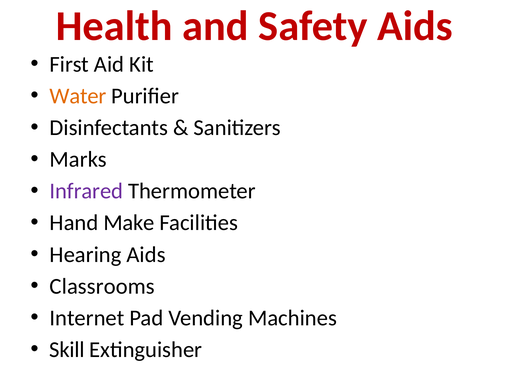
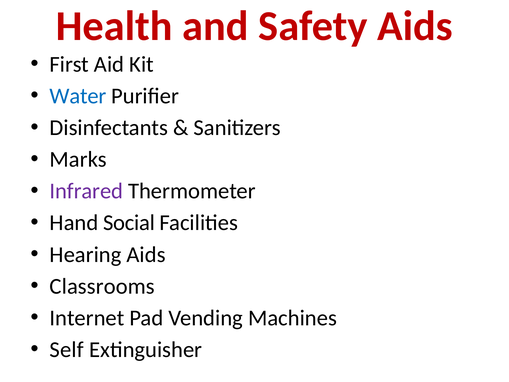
Water colour: orange -> blue
Make: Make -> Social
Skill: Skill -> Self
